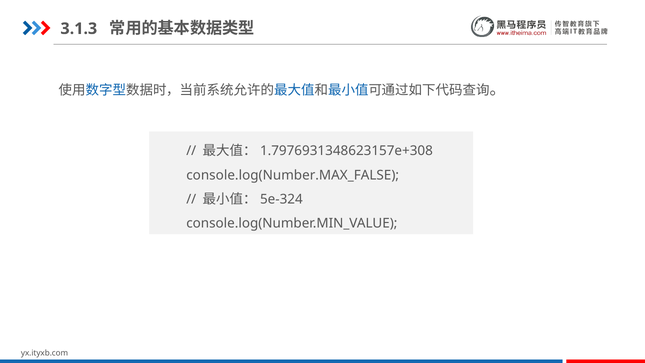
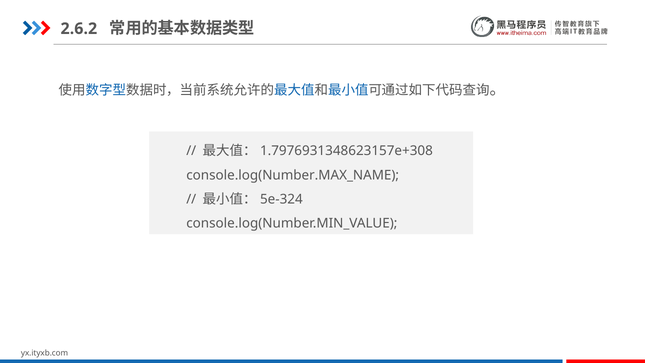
3.1.3: 3.1.3 -> 2.6.2
console.log(Number.MAX_FALSE: console.log(Number.MAX_FALSE -> console.log(Number.MAX_NAME
